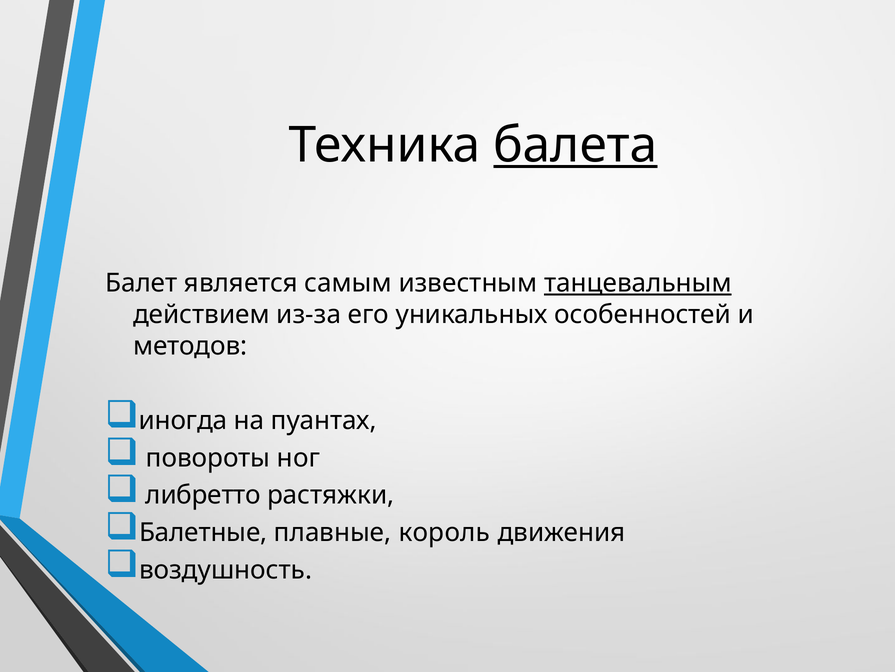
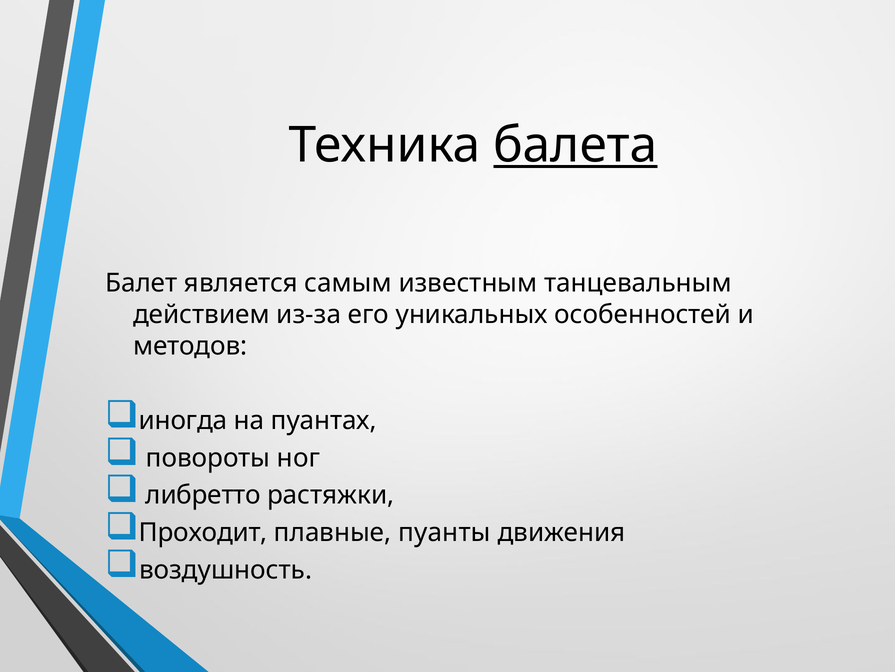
танцевальным underline: present -> none
Балетные: Балетные -> Проходит
король: король -> пуанты
